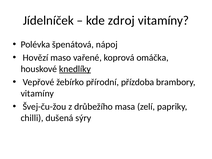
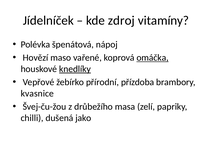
omáčka underline: none -> present
vitamíny at (37, 93): vitamíny -> kvasnice
sýry: sýry -> jako
